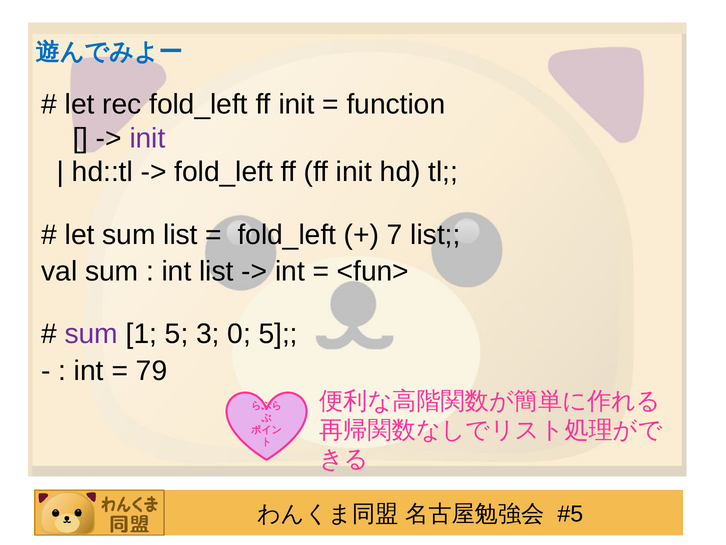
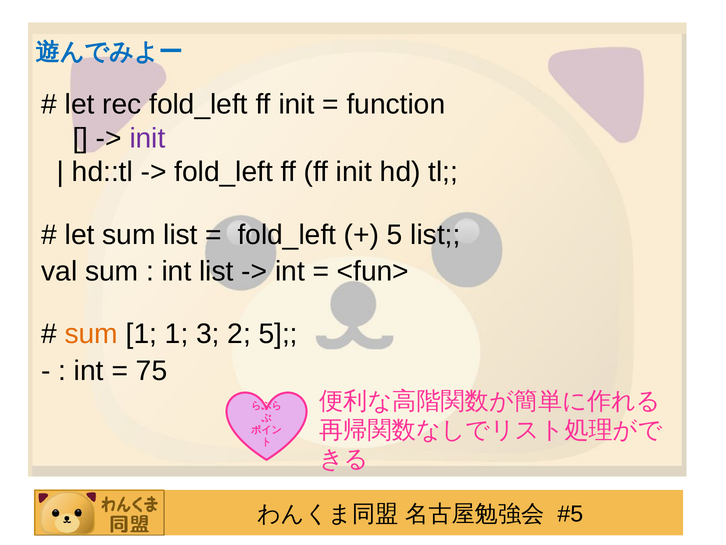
7 at (395, 234): 7 -> 5
sum at (91, 334) colour: purple -> orange
1 5: 5 -> 1
0: 0 -> 2
79: 79 -> 75
